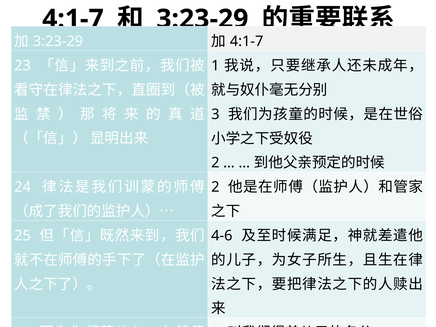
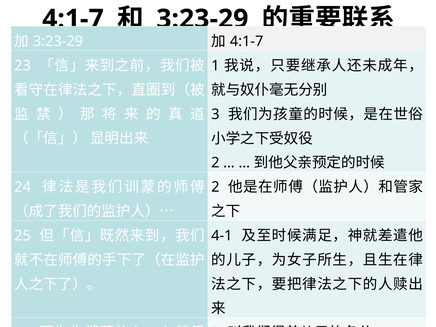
4-6: 4-6 -> 4-1
